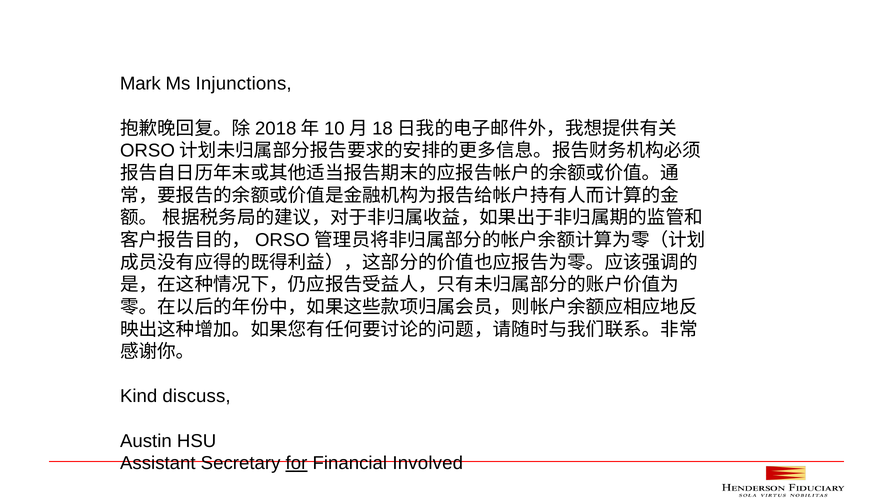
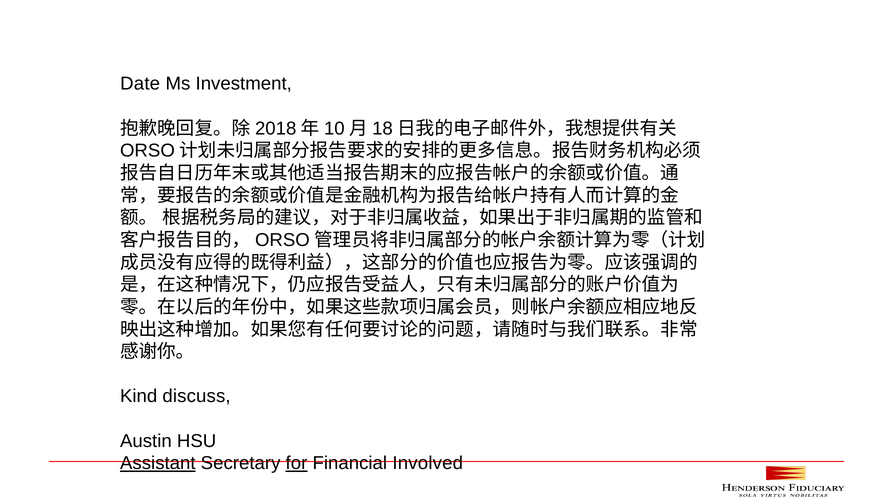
Mark: Mark -> Date
Injunctions: Injunctions -> Investment
Assistant underline: none -> present
